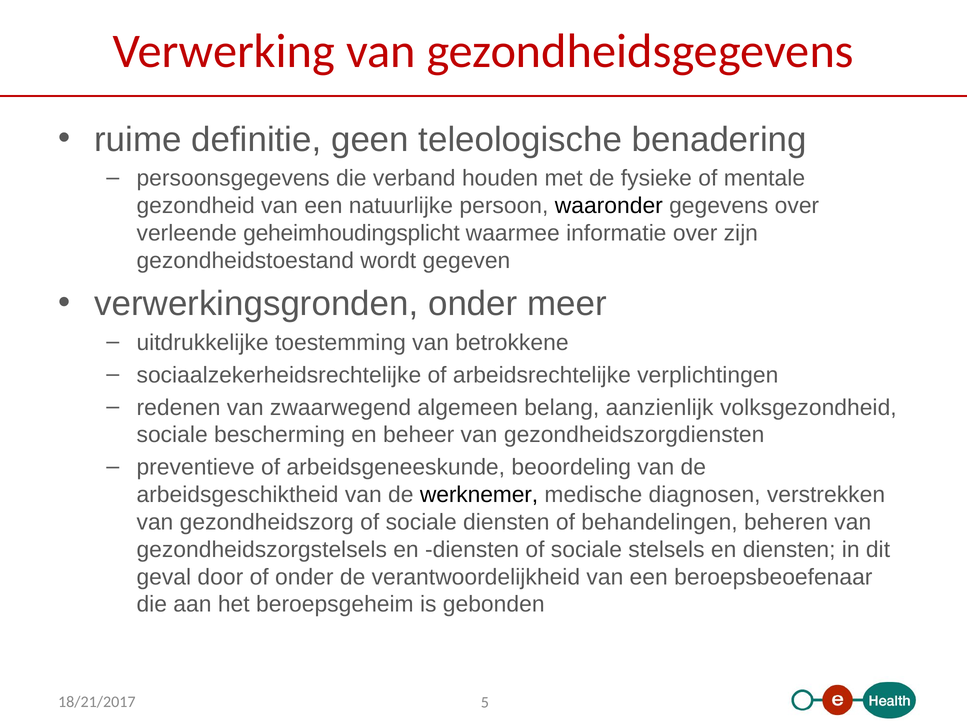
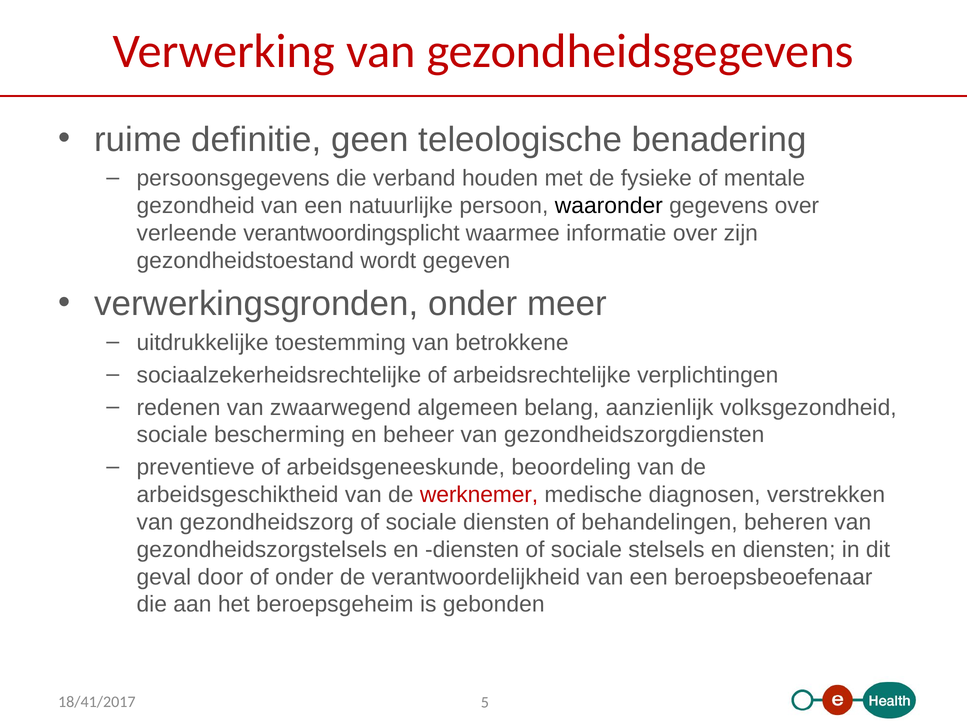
geheimhoudingsplicht: geheimhoudingsplicht -> verantwoordingsplicht
werknemer colour: black -> red
18/21/2017: 18/21/2017 -> 18/41/2017
